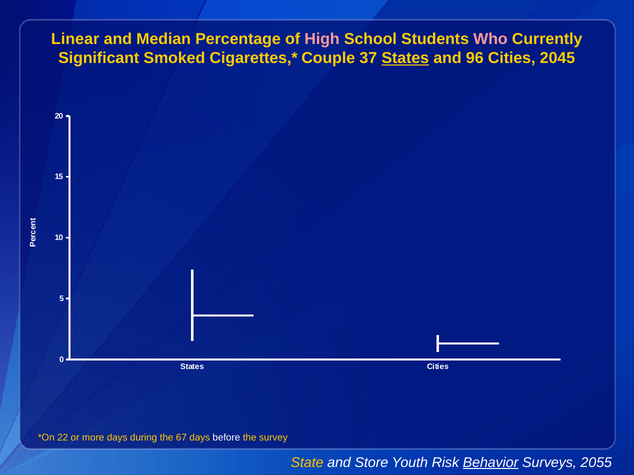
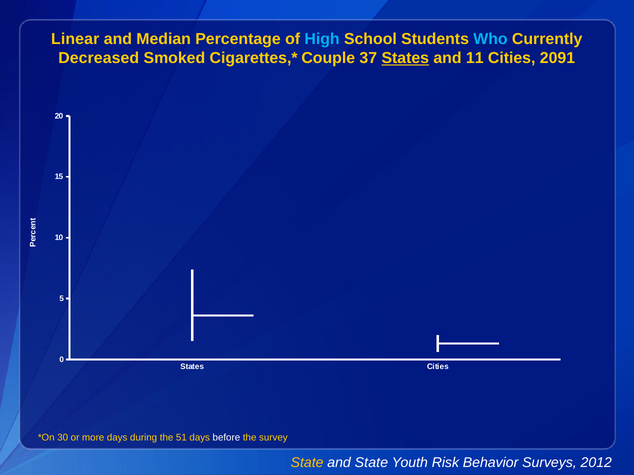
High colour: pink -> light blue
Who colour: pink -> light blue
Significant: Significant -> Decreased
96: 96 -> 11
2045: 2045 -> 2091
22: 22 -> 30
67: 67 -> 51
and Store: Store -> State
Behavior underline: present -> none
2055: 2055 -> 2012
